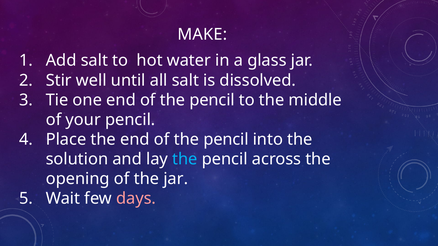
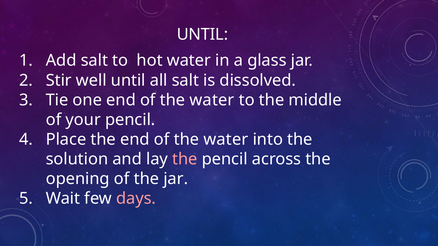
MAKE at (202, 35): MAKE -> UNTIL
pencil at (212, 100): pencil -> water
pencil at (226, 140): pencil -> water
the at (185, 159) colour: light blue -> pink
